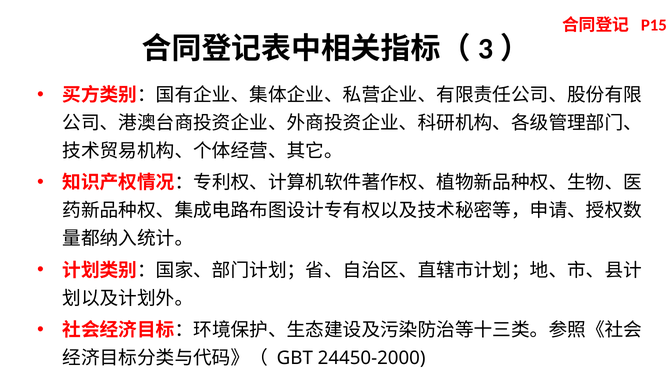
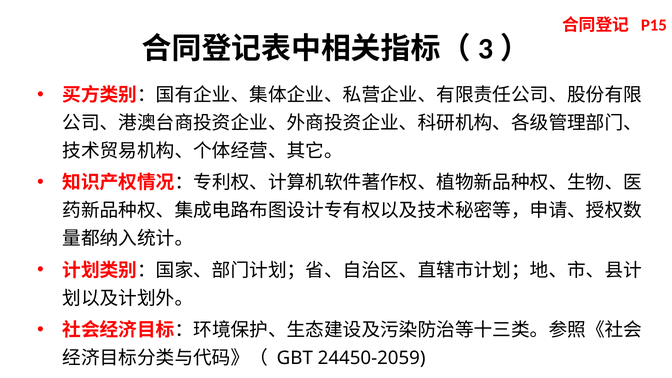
24450-2000: 24450-2000 -> 24450-2059
